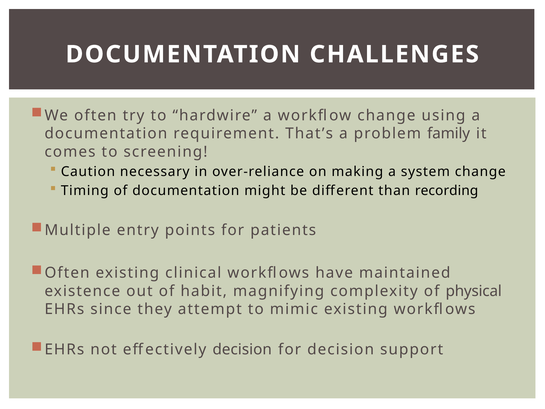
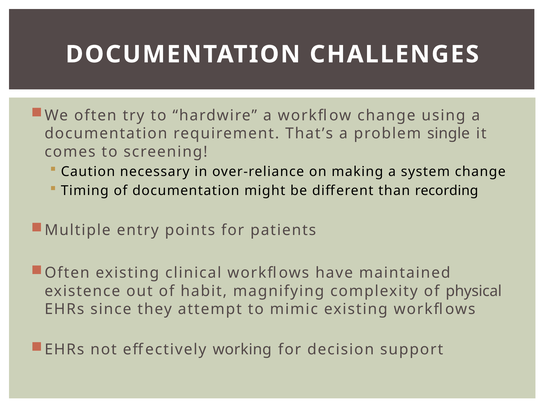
family: family -> single
effectively decision: decision -> working
